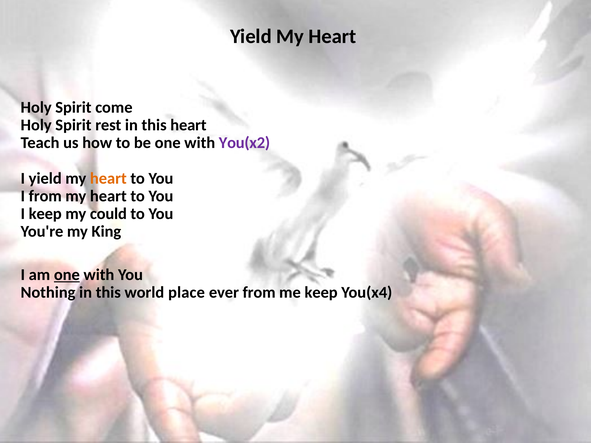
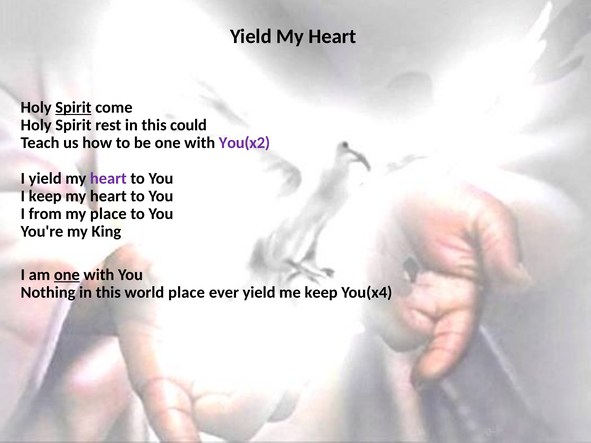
Spirit at (73, 108) underline: none -> present
this heart: heart -> could
heart at (108, 178) colour: orange -> purple
I from: from -> keep
I keep: keep -> from
my could: could -> place
ever from: from -> yield
